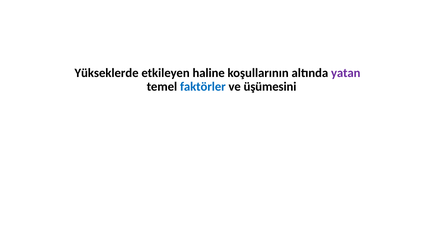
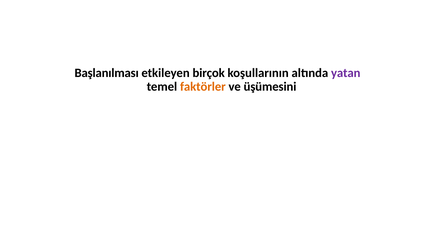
Yükseklerde: Yükseklerde -> Başlanılması
haline: haline -> birçok
faktörler colour: blue -> orange
